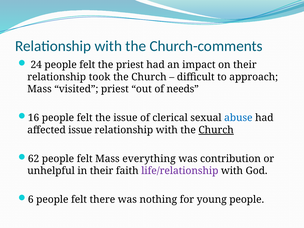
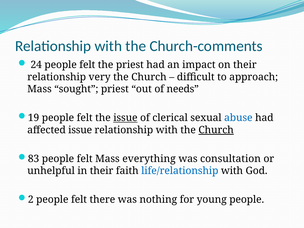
took: took -> very
visited: visited -> sought
16: 16 -> 19
issue at (125, 118) underline: none -> present
62: 62 -> 83
contribution: contribution -> consultation
life/relationship colour: purple -> blue
6: 6 -> 2
